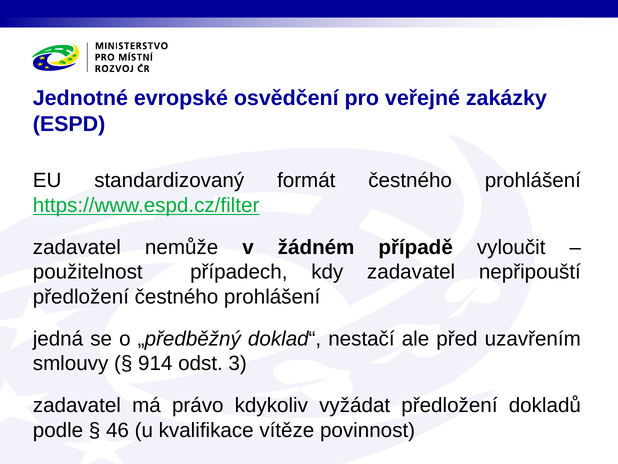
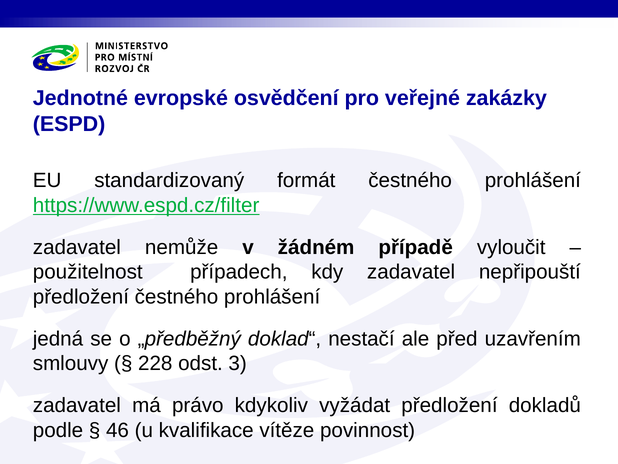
914: 914 -> 228
